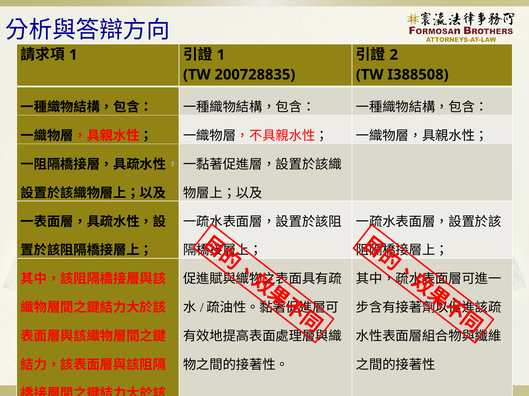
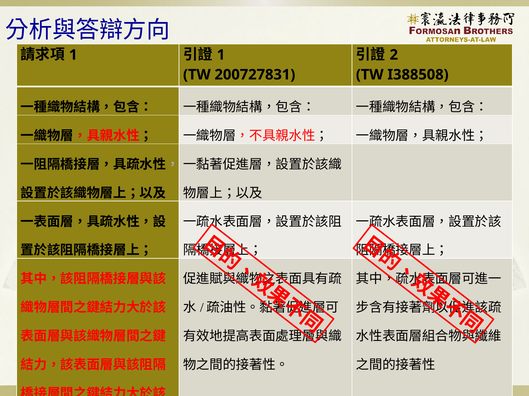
200728835: 200728835 -> 200727831
